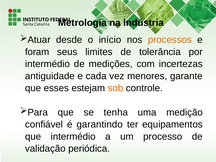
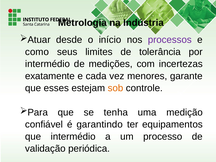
processos colour: orange -> purple
foram: foram -> como
antiguidade: antiguidade -> exatamente
